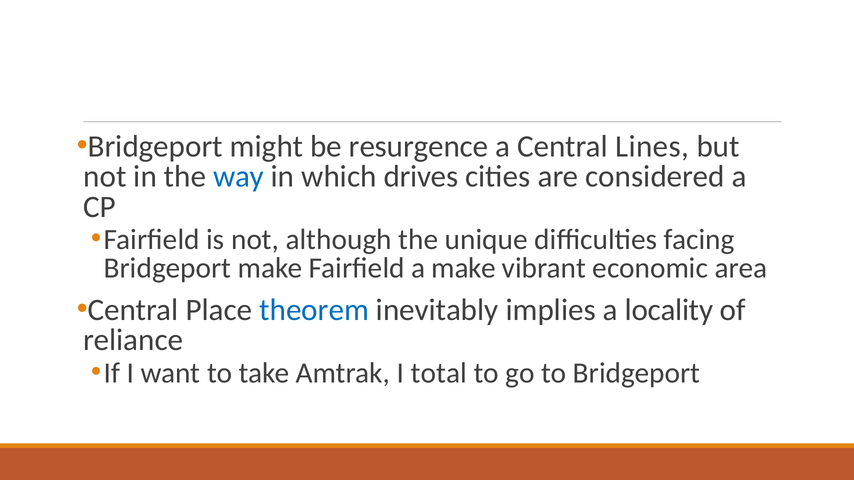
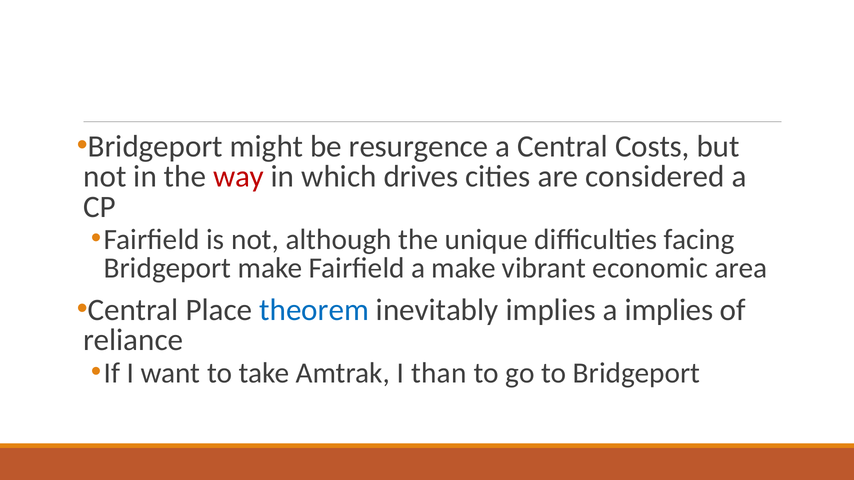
Lines: Lines -> Costs
way colour: blue -> red
a locality: locality -> implies
total: total -> than
